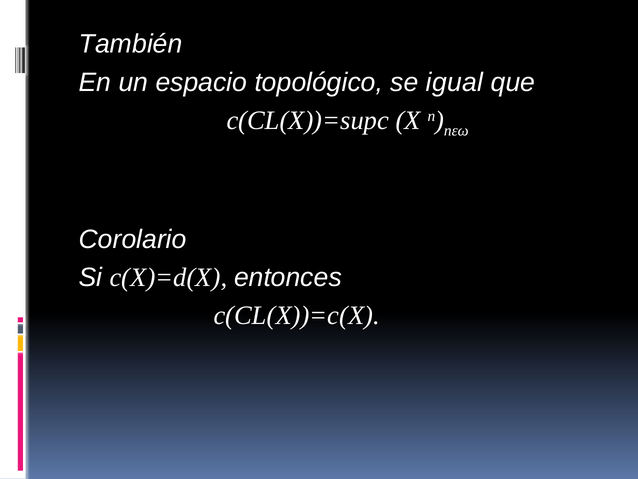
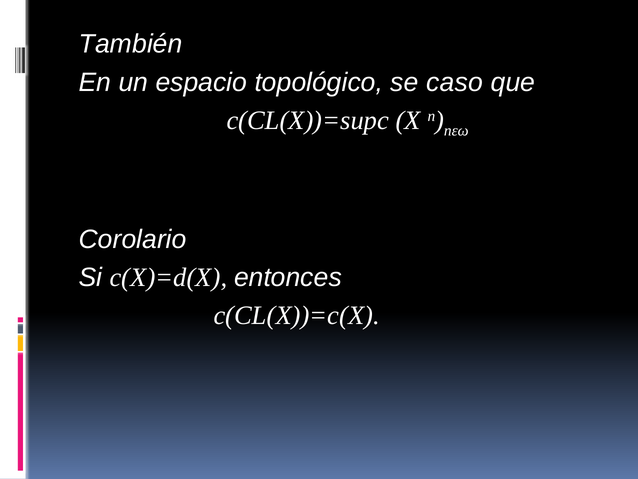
igual: igual -> caso
